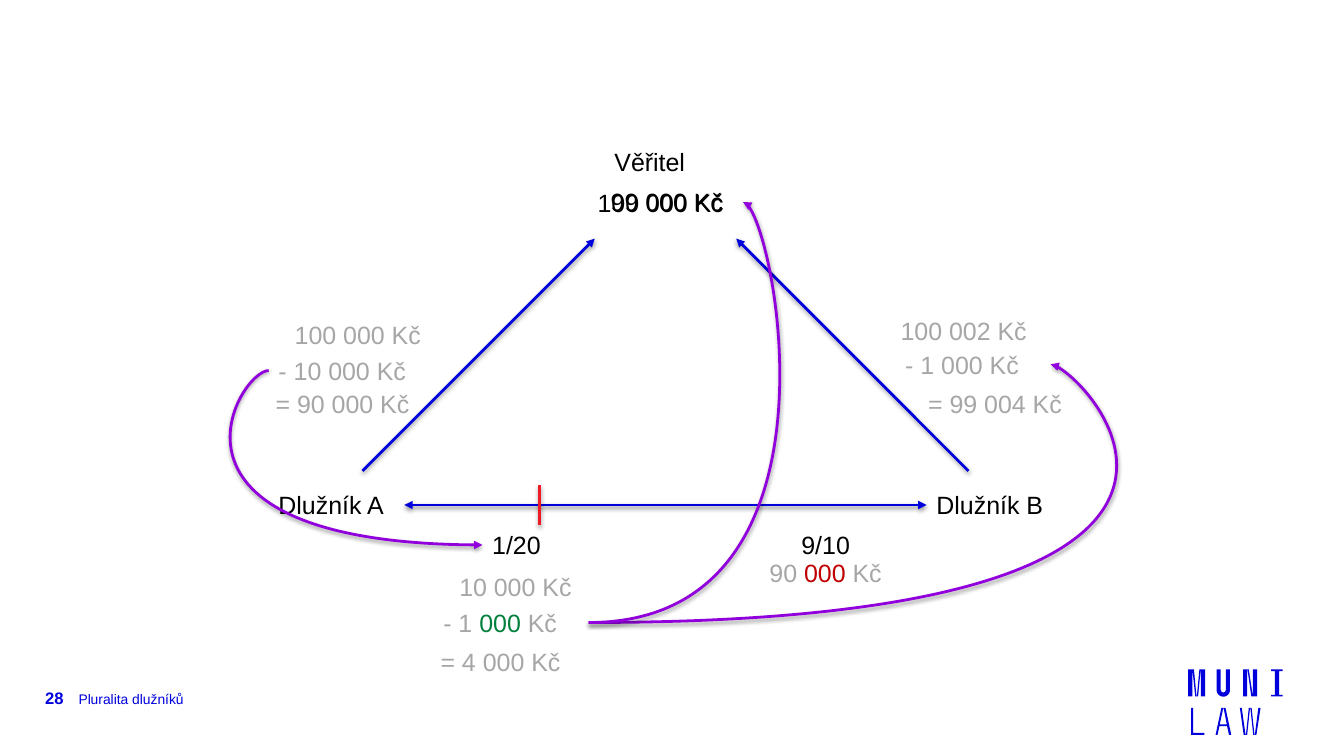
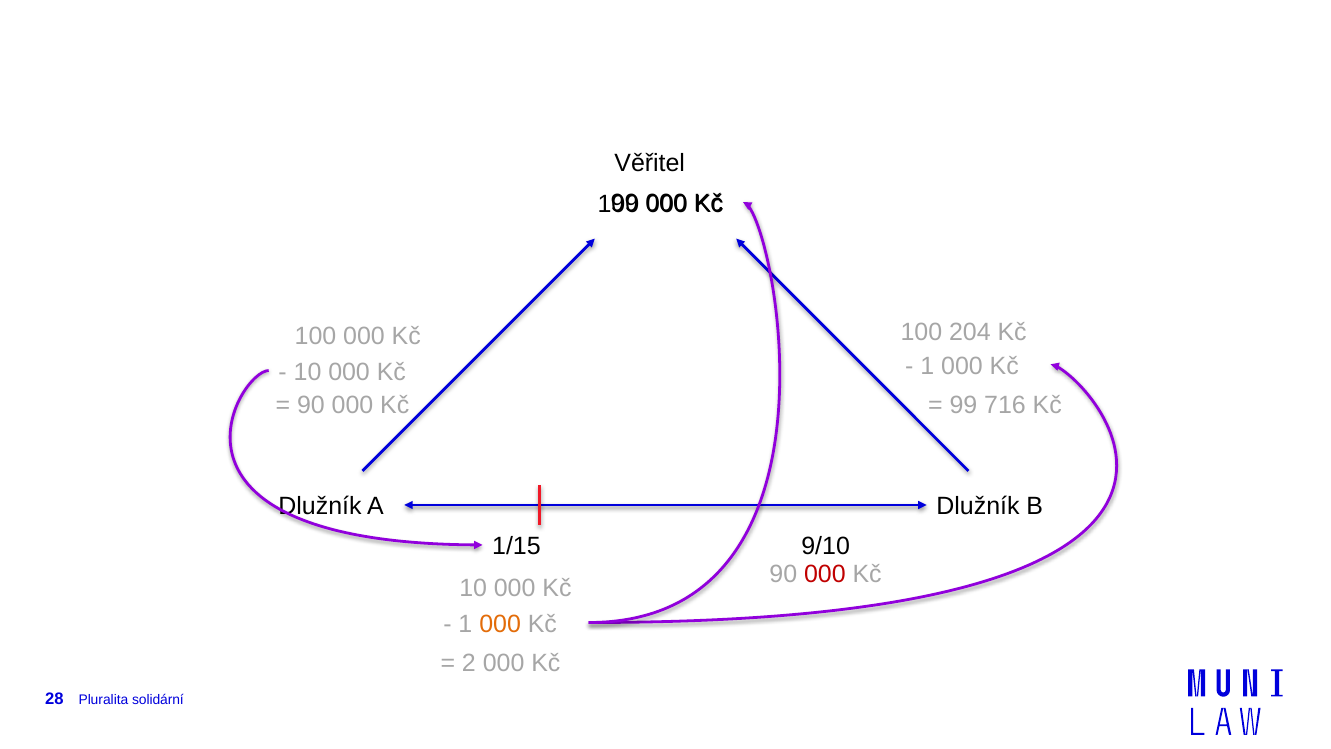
002: 002 -> 204
004: 004 -> 716
1/20: 1/20 -> 1/15
000 at (500, 624) colour: green -> orange
4: 4 -> 2
dlužníků: dlužníků -> solidární
